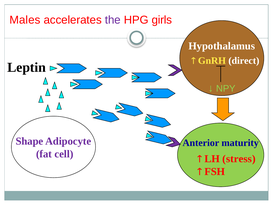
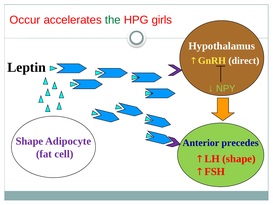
Males: Males -> Occur
the colour: purple -> green
maturity: maturity -> precedes
LH stress: stress -> shape
